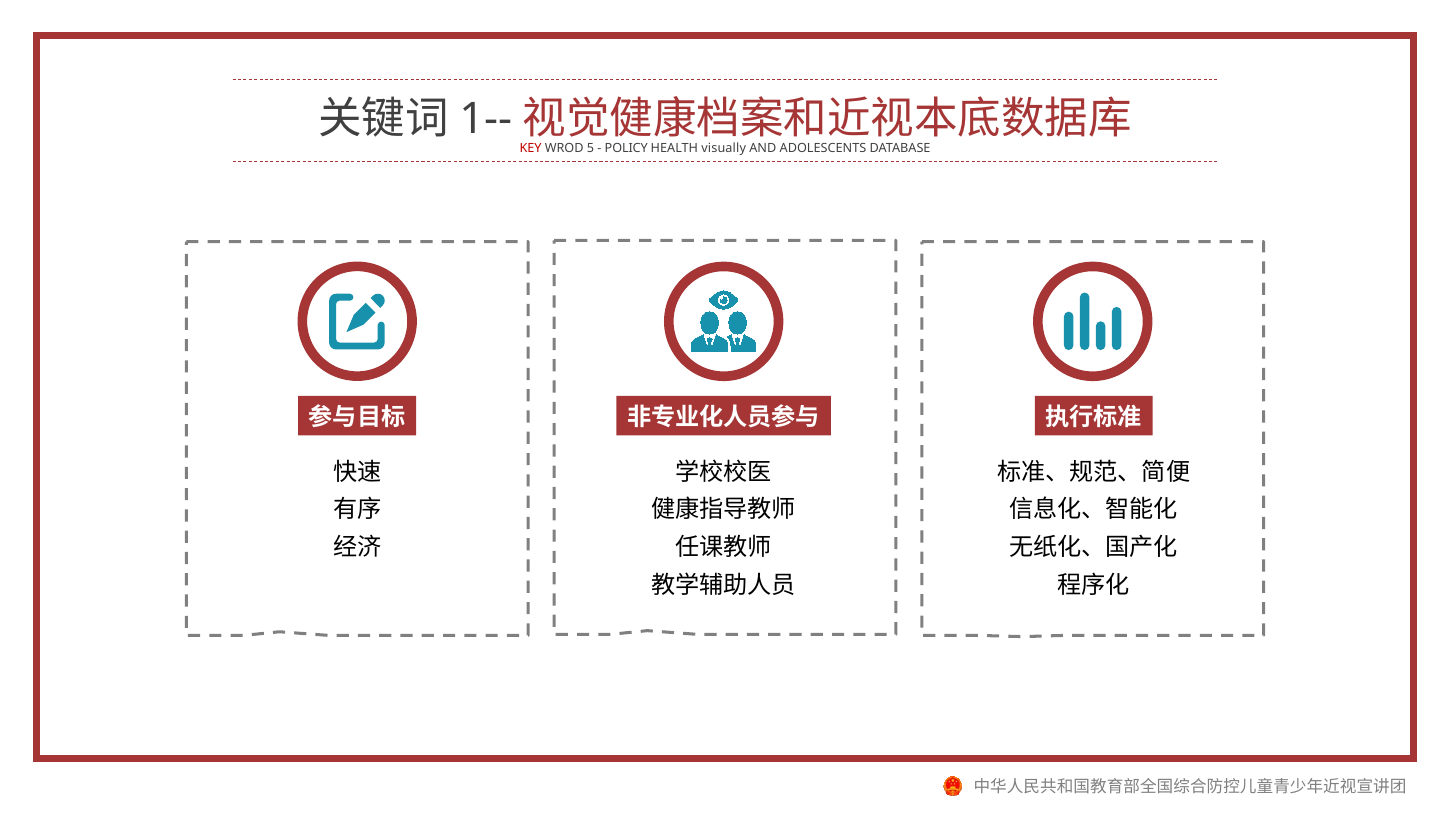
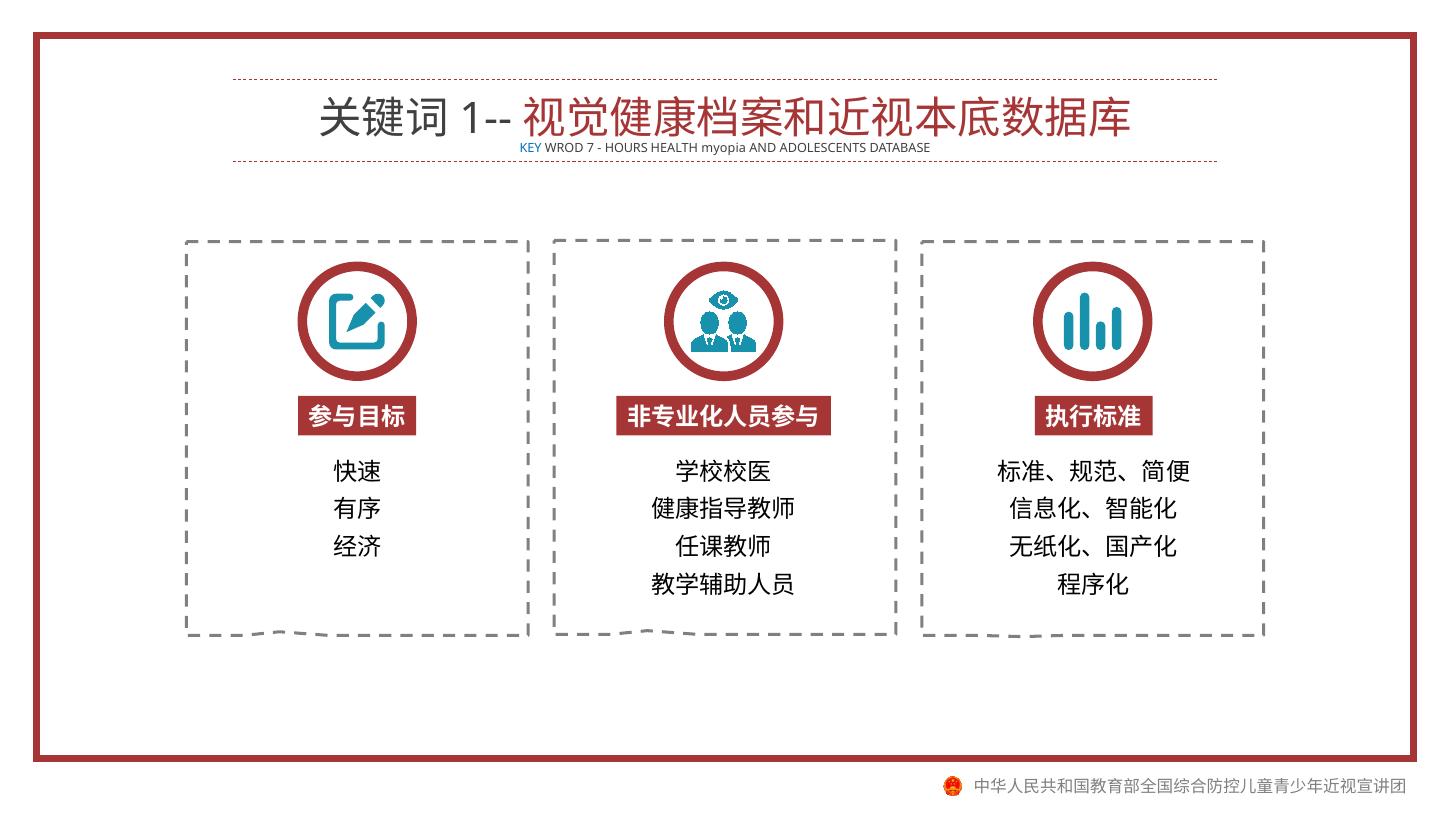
KEY colour: red -> blue
5: 5 -> 7
POLICY: POLICY -> HOURS
visually: visually -> myopia
